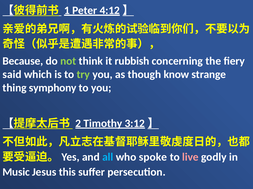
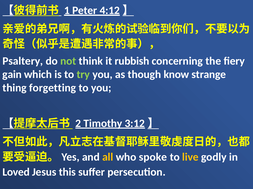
Because: Because -> Psaltery
said: said -> gain
symphony: symphony -> forgetting
all colour: light blue -> yellow
live colour: pink -> yellow
Music: Music -> Loved
